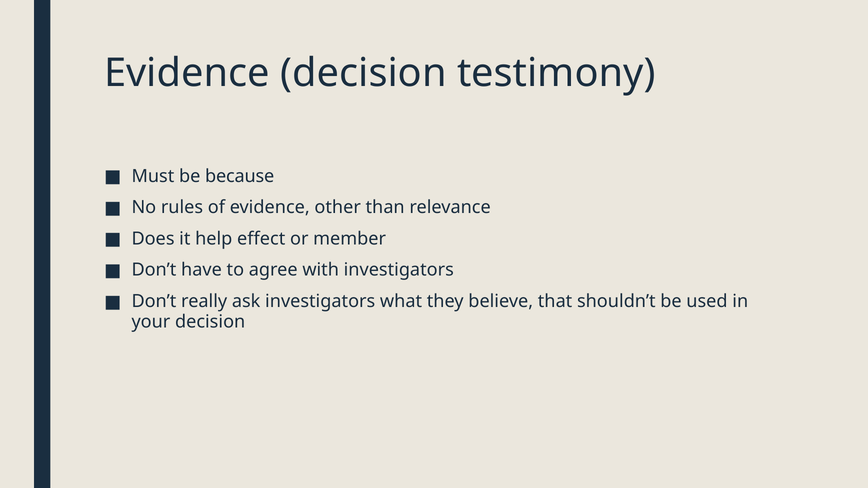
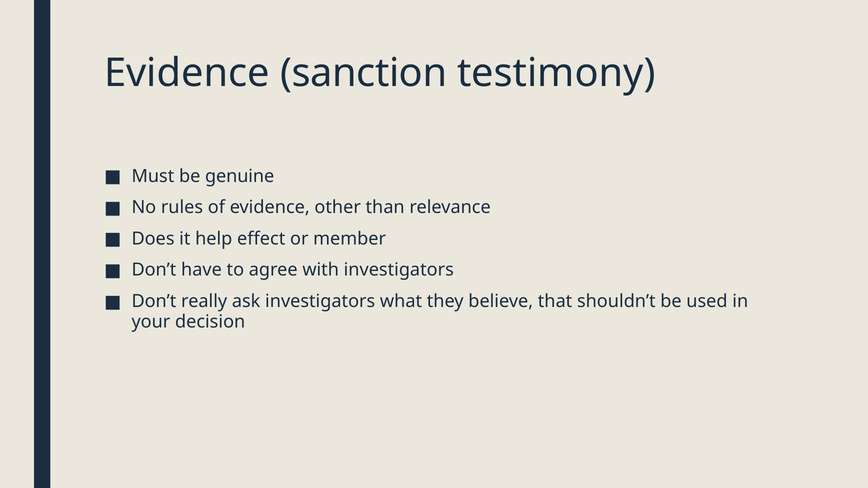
Evidence decision: decision -> sanction
because: because -> genuine
